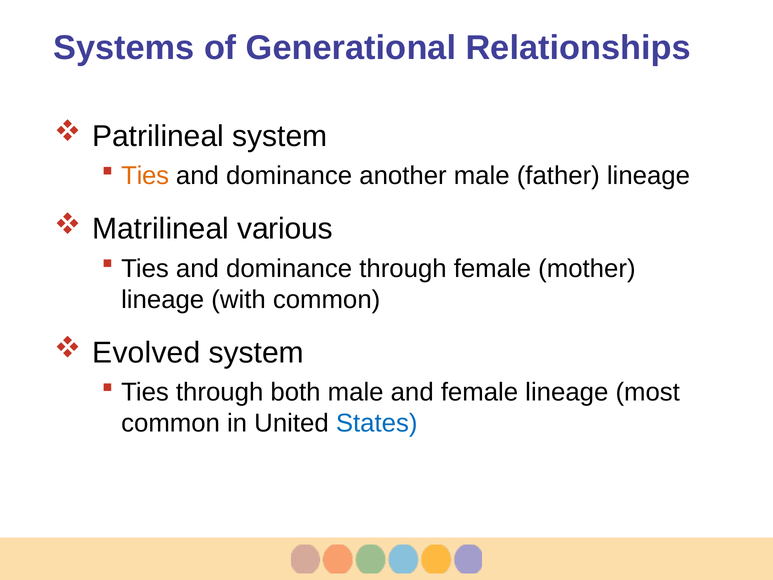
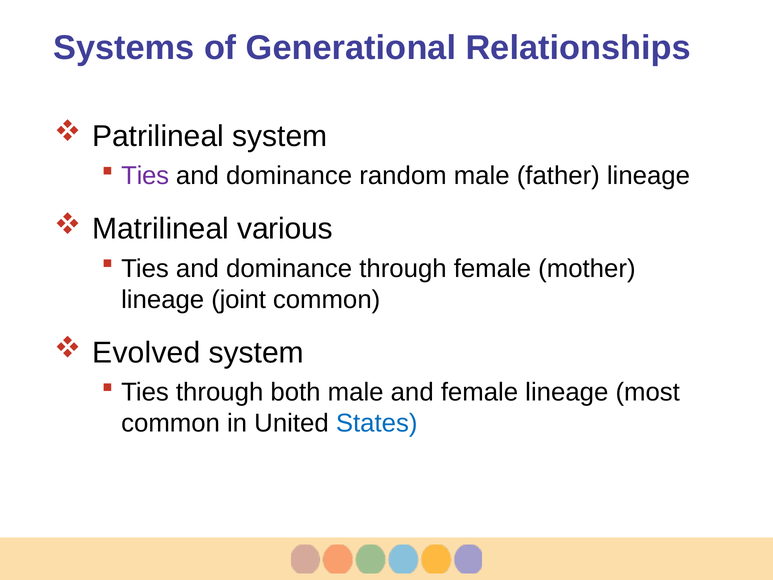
Ties at (145, 176) colour: orange -> purple
another: another -> random
with: with -> joint
